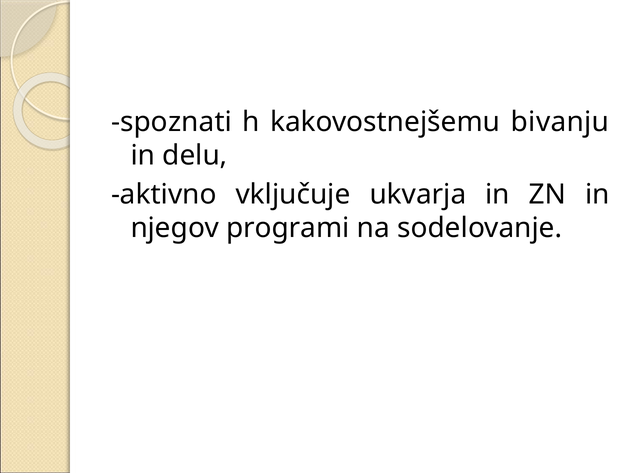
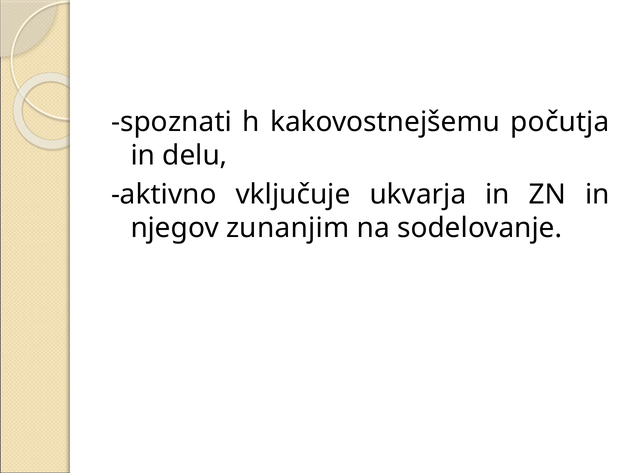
bivanju: bivanju -> počutja
programi: programi -> zunanjim
